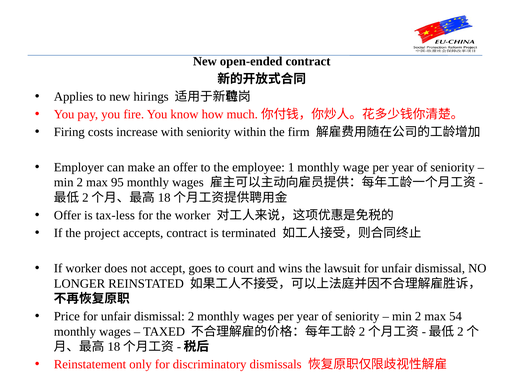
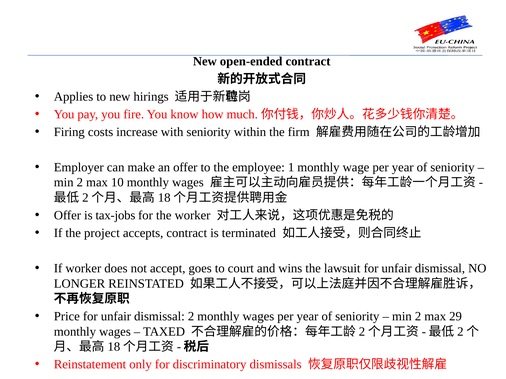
95: 95 -> 10
tax-less: tax-less -> tax-jobs
54: 54 -> 29
